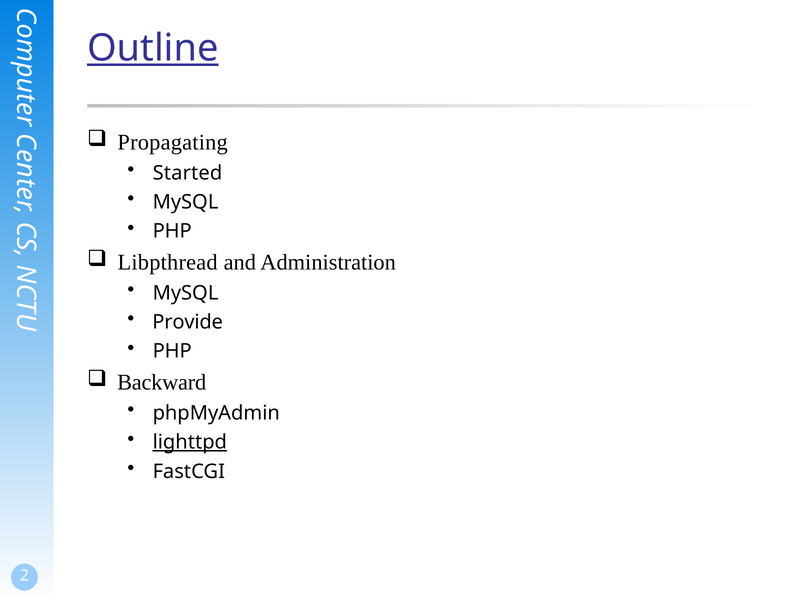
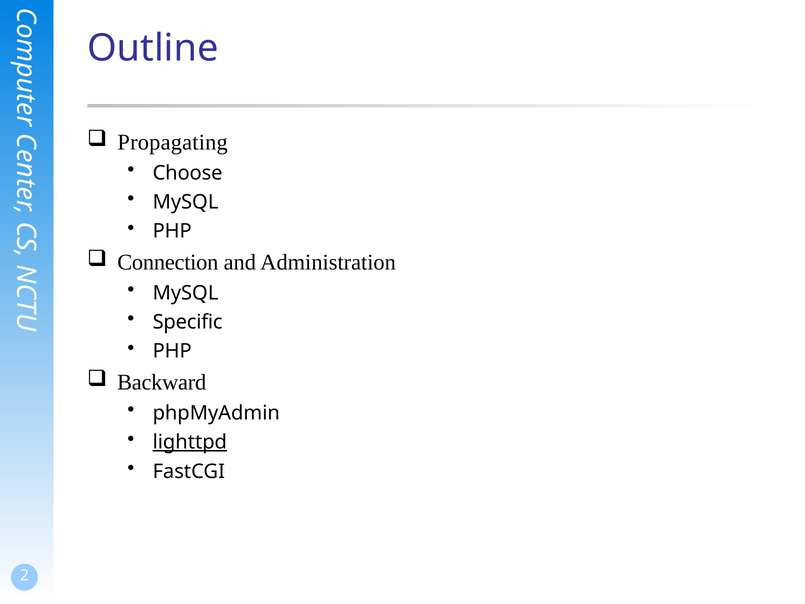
Outline underline: present -> none
Started: Started -> Choose
Libpthread: Libpthread -> Connection
Provide: Provide -> Specific
